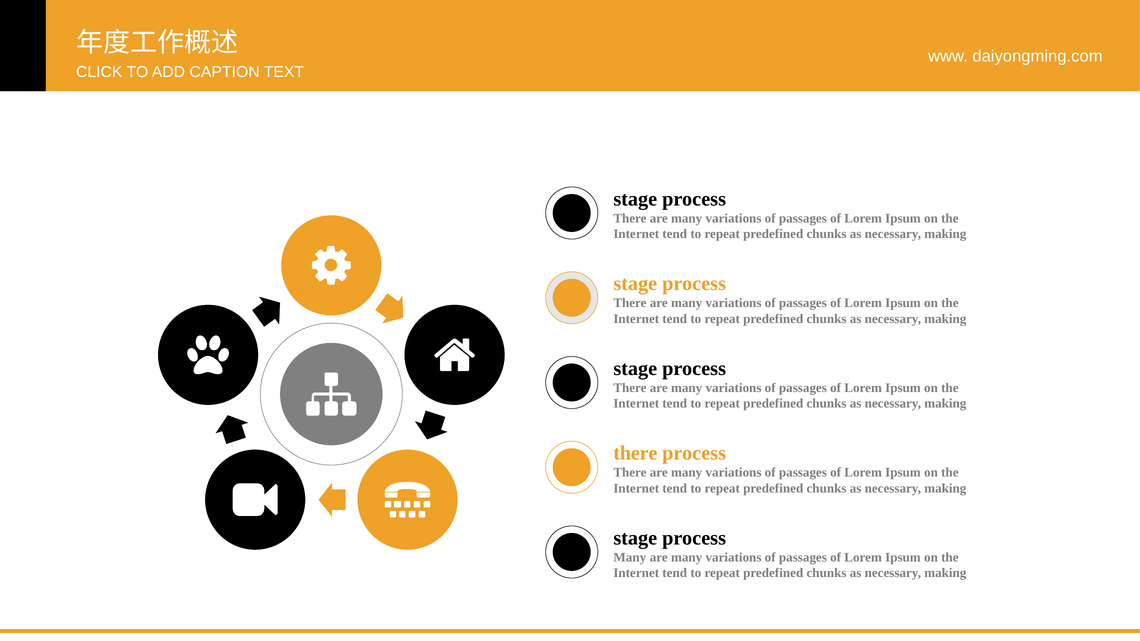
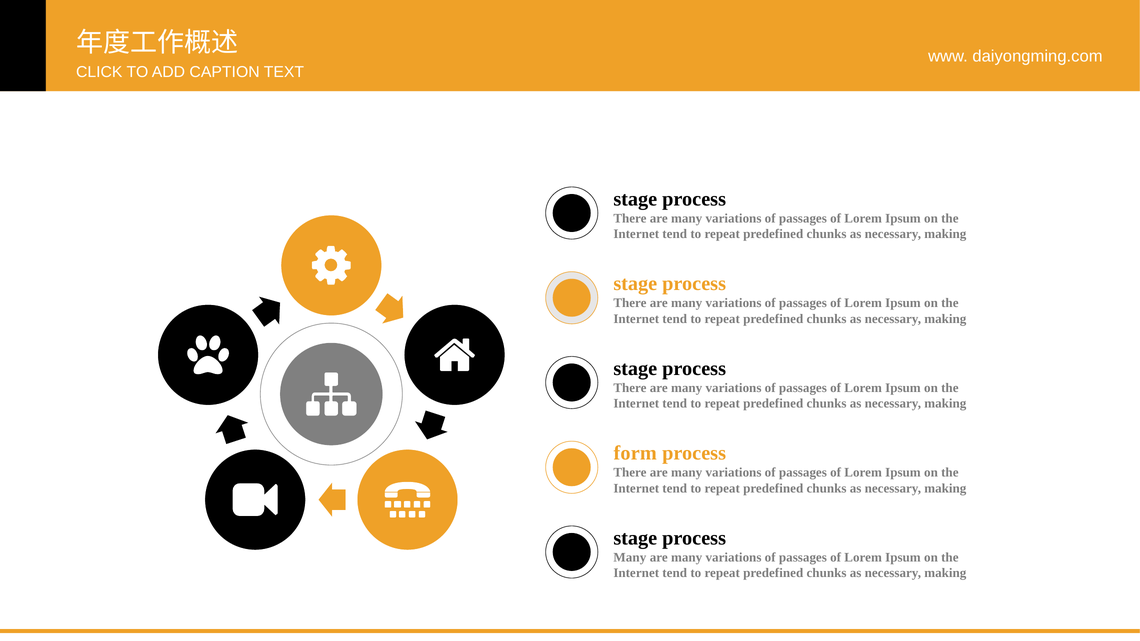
there at (635, 453): there -> form
